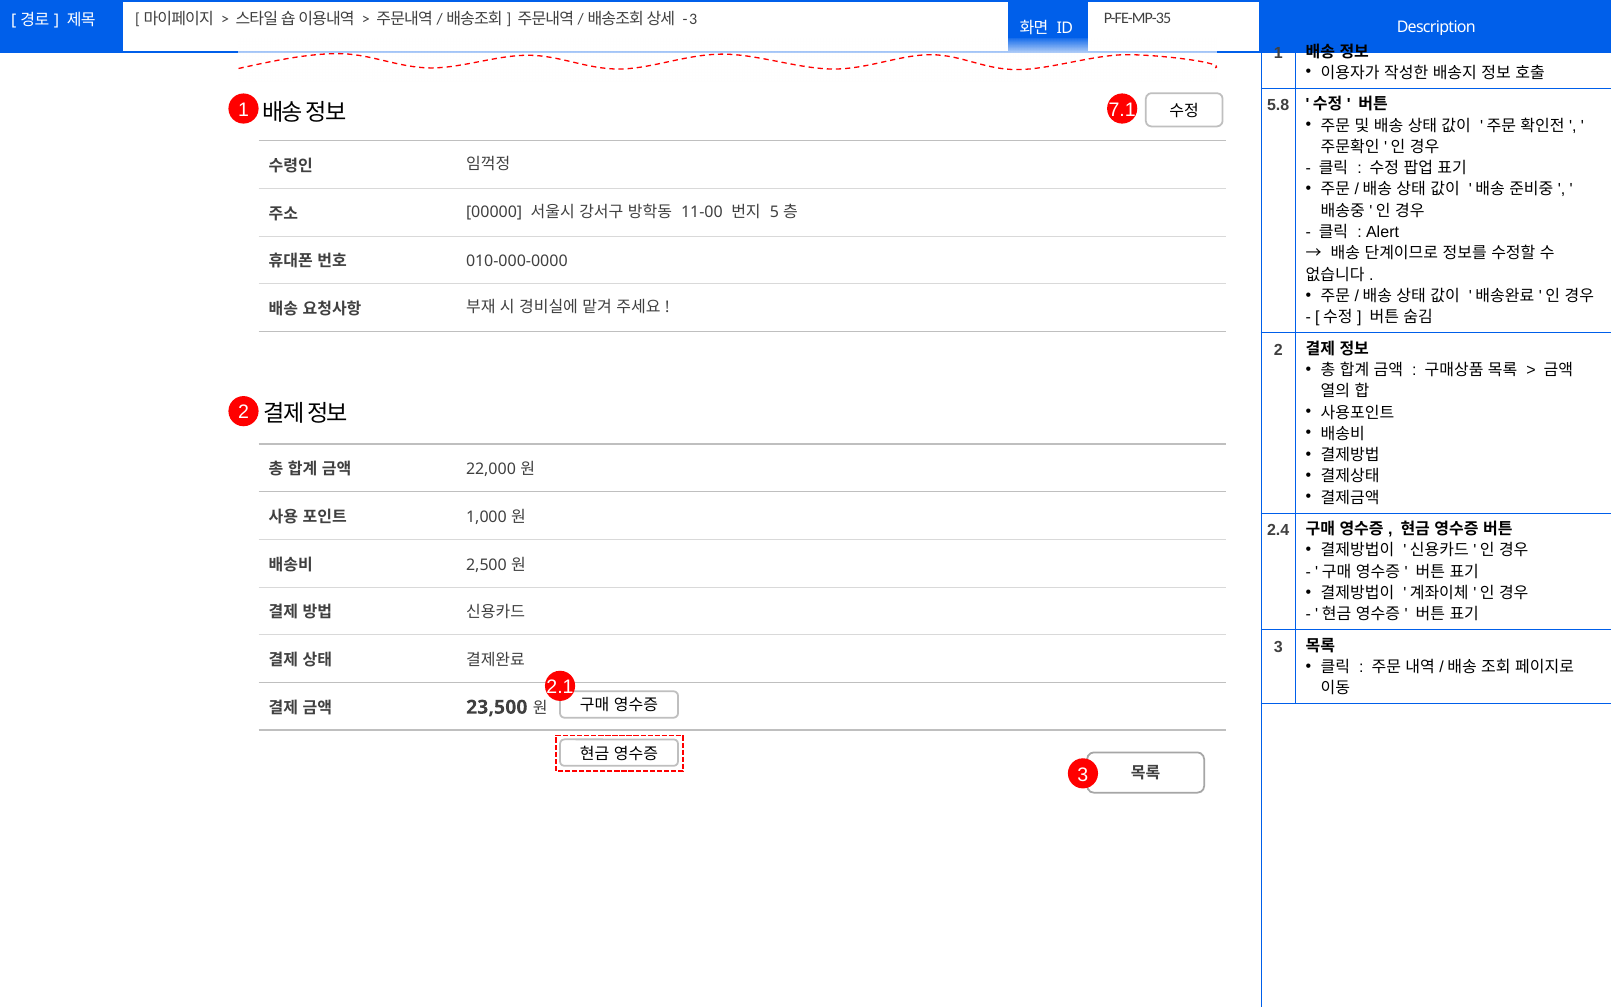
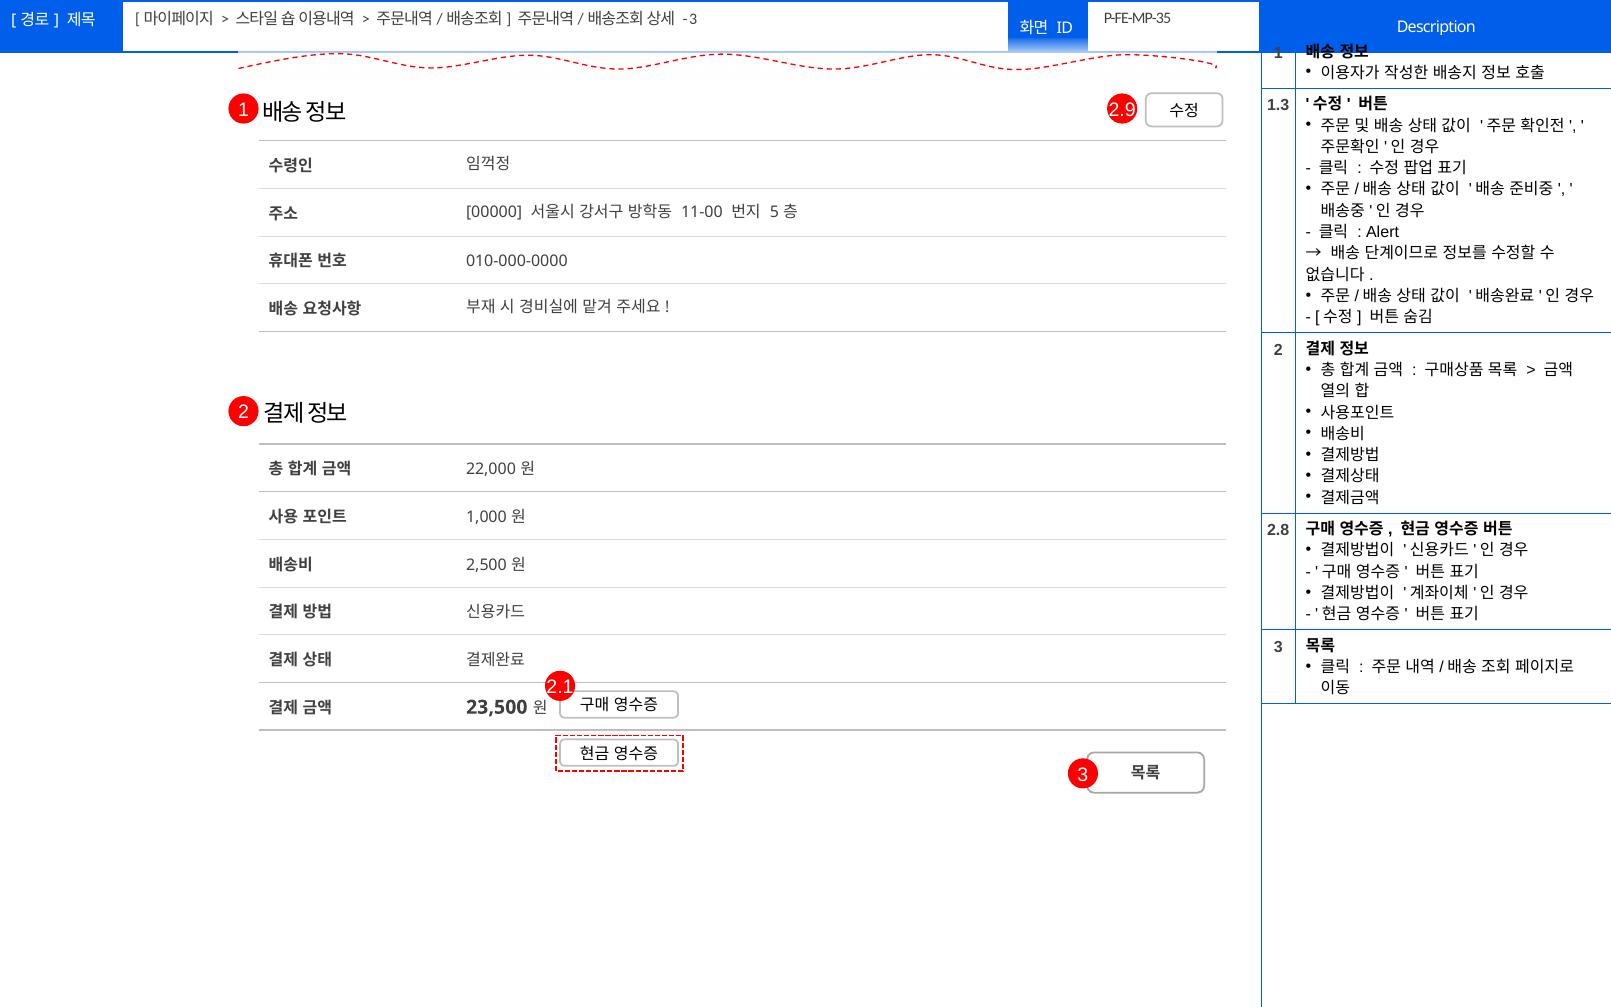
5.8: 5.8 -> 1.3
7.1: 7.1 -> 2.9
2.4: 2.4 -> 2.8
